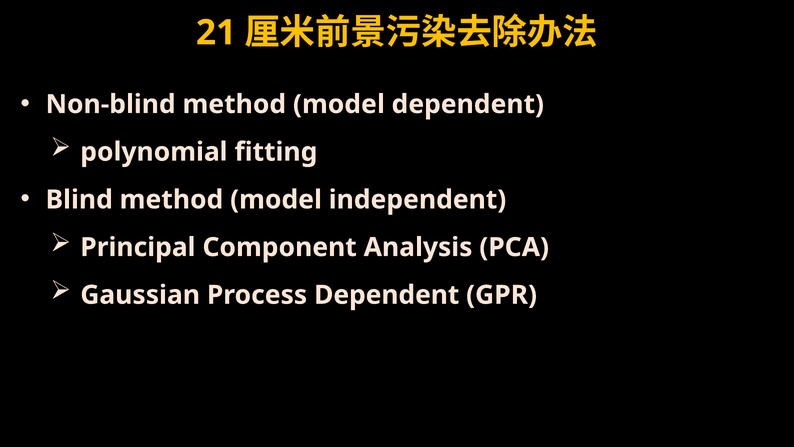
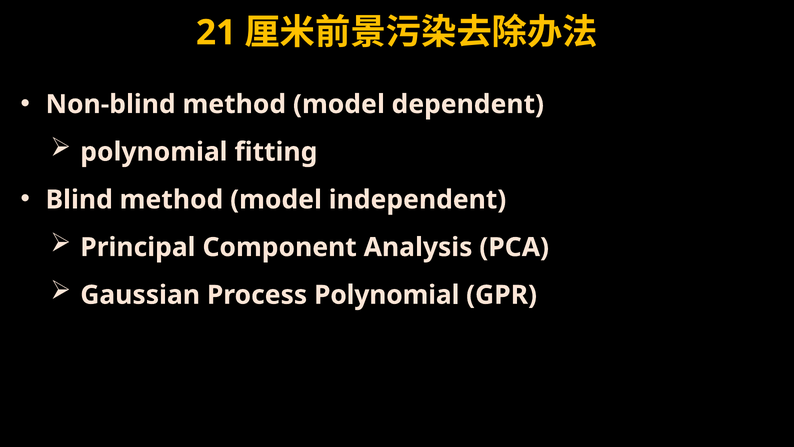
Process Dependent: Dependent -> Polynomial
